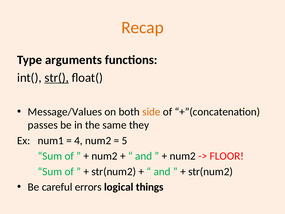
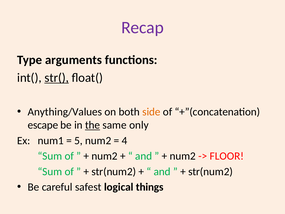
Recap colour: orange -> purple
Message/Values: Message/Values -> Anything/Values
passes: passes -> escape
the underline: none -> present
they: they -> only
4: 4 -> 5
5: 5 -> 4
errors: errors -> safest
